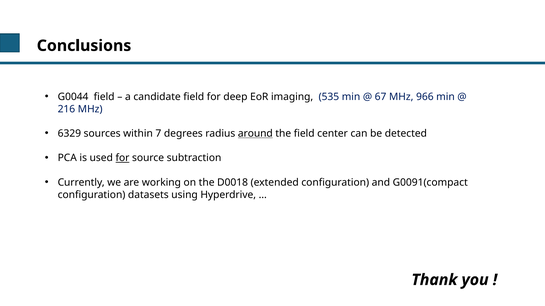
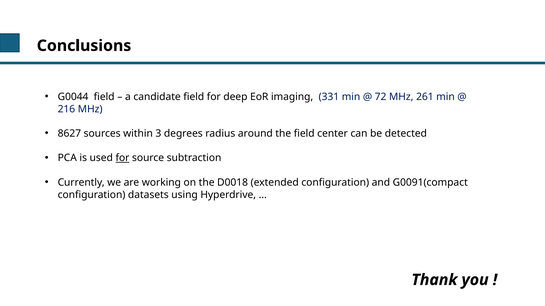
535: 535 -> 331
67: 67 -> 72
966: 966 -> 261
6329: 6329 -> 8627
7: 7 -> 3
around underline: present -> none
